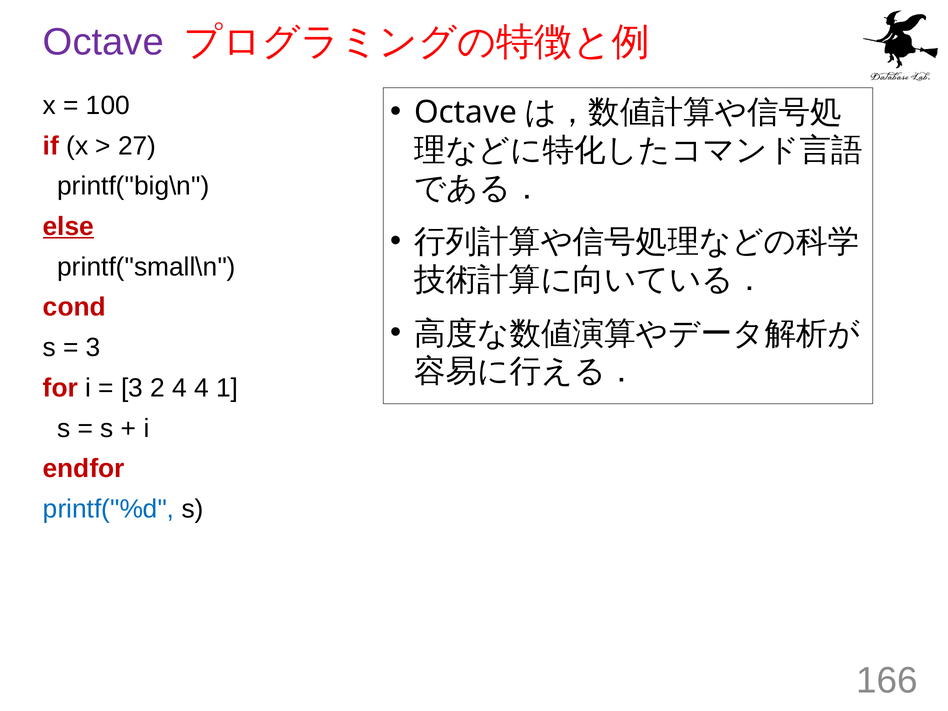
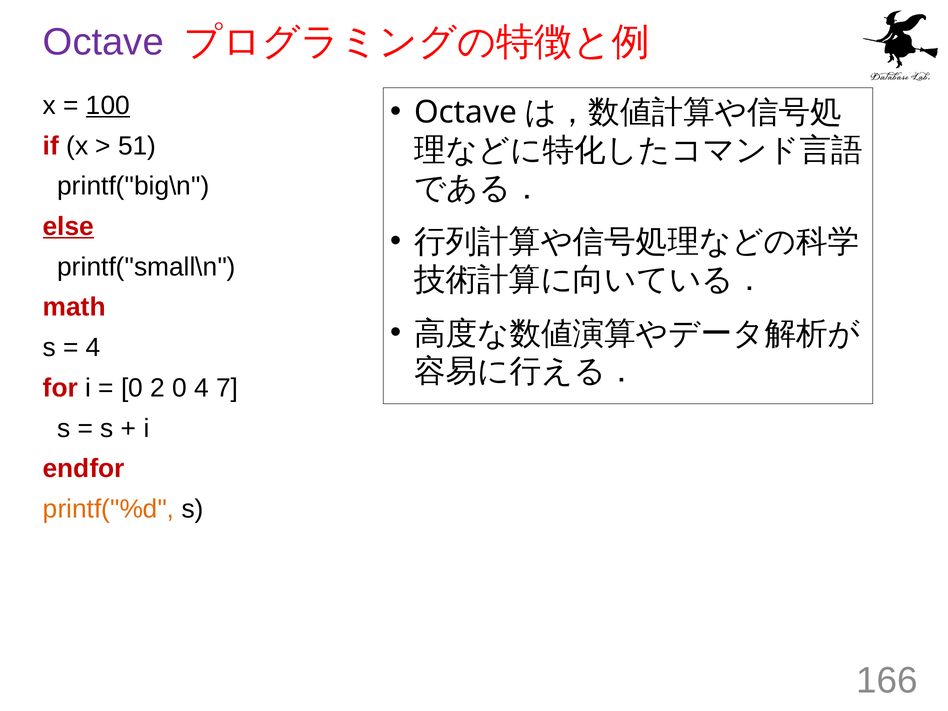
100 underline: none -> present
27: 27 -> 51
cond: cond -> math
3 at (93, 348): 3 -> 4
3 at (132, 388): 3 -> 0
2 4: 4 -> 0
1: 1 -> 7
printf("%d colour: blue -> orange
